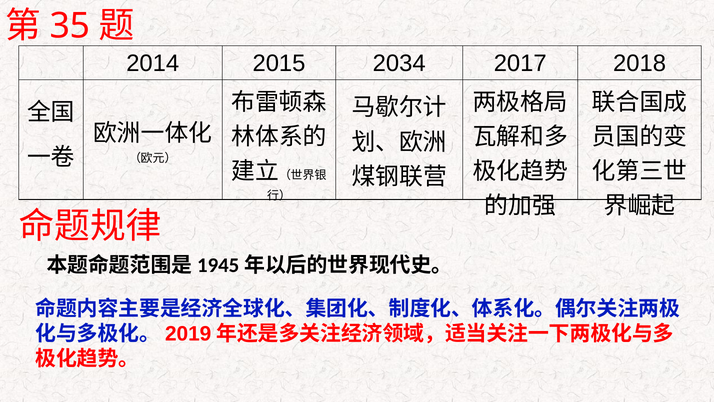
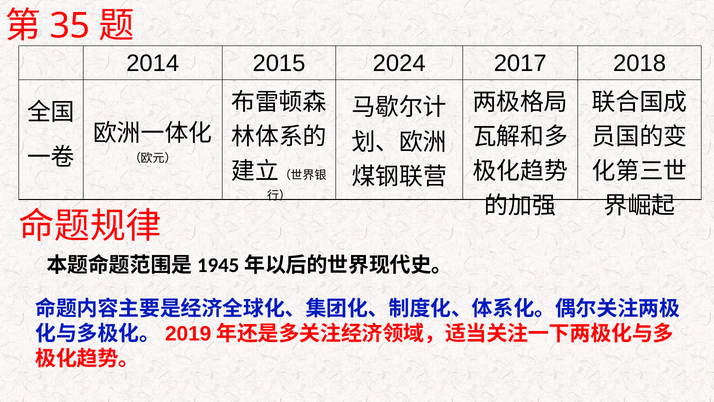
2034: 2034 -> 2024
